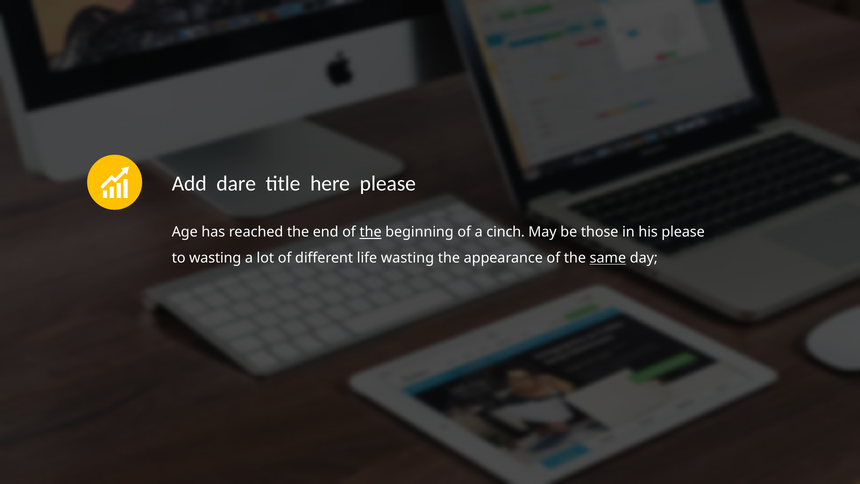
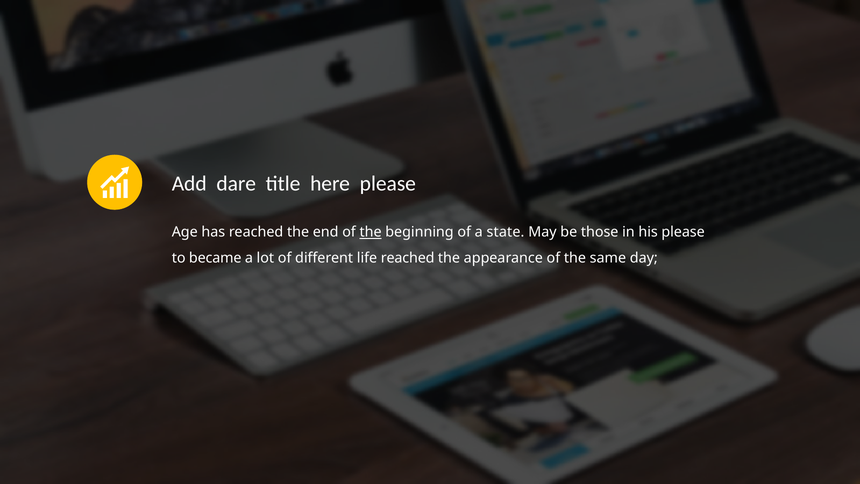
cinch: cinch -> state
to wasting: wasting -> became
life wasting: wasting -> reached
same underline: present -> none
